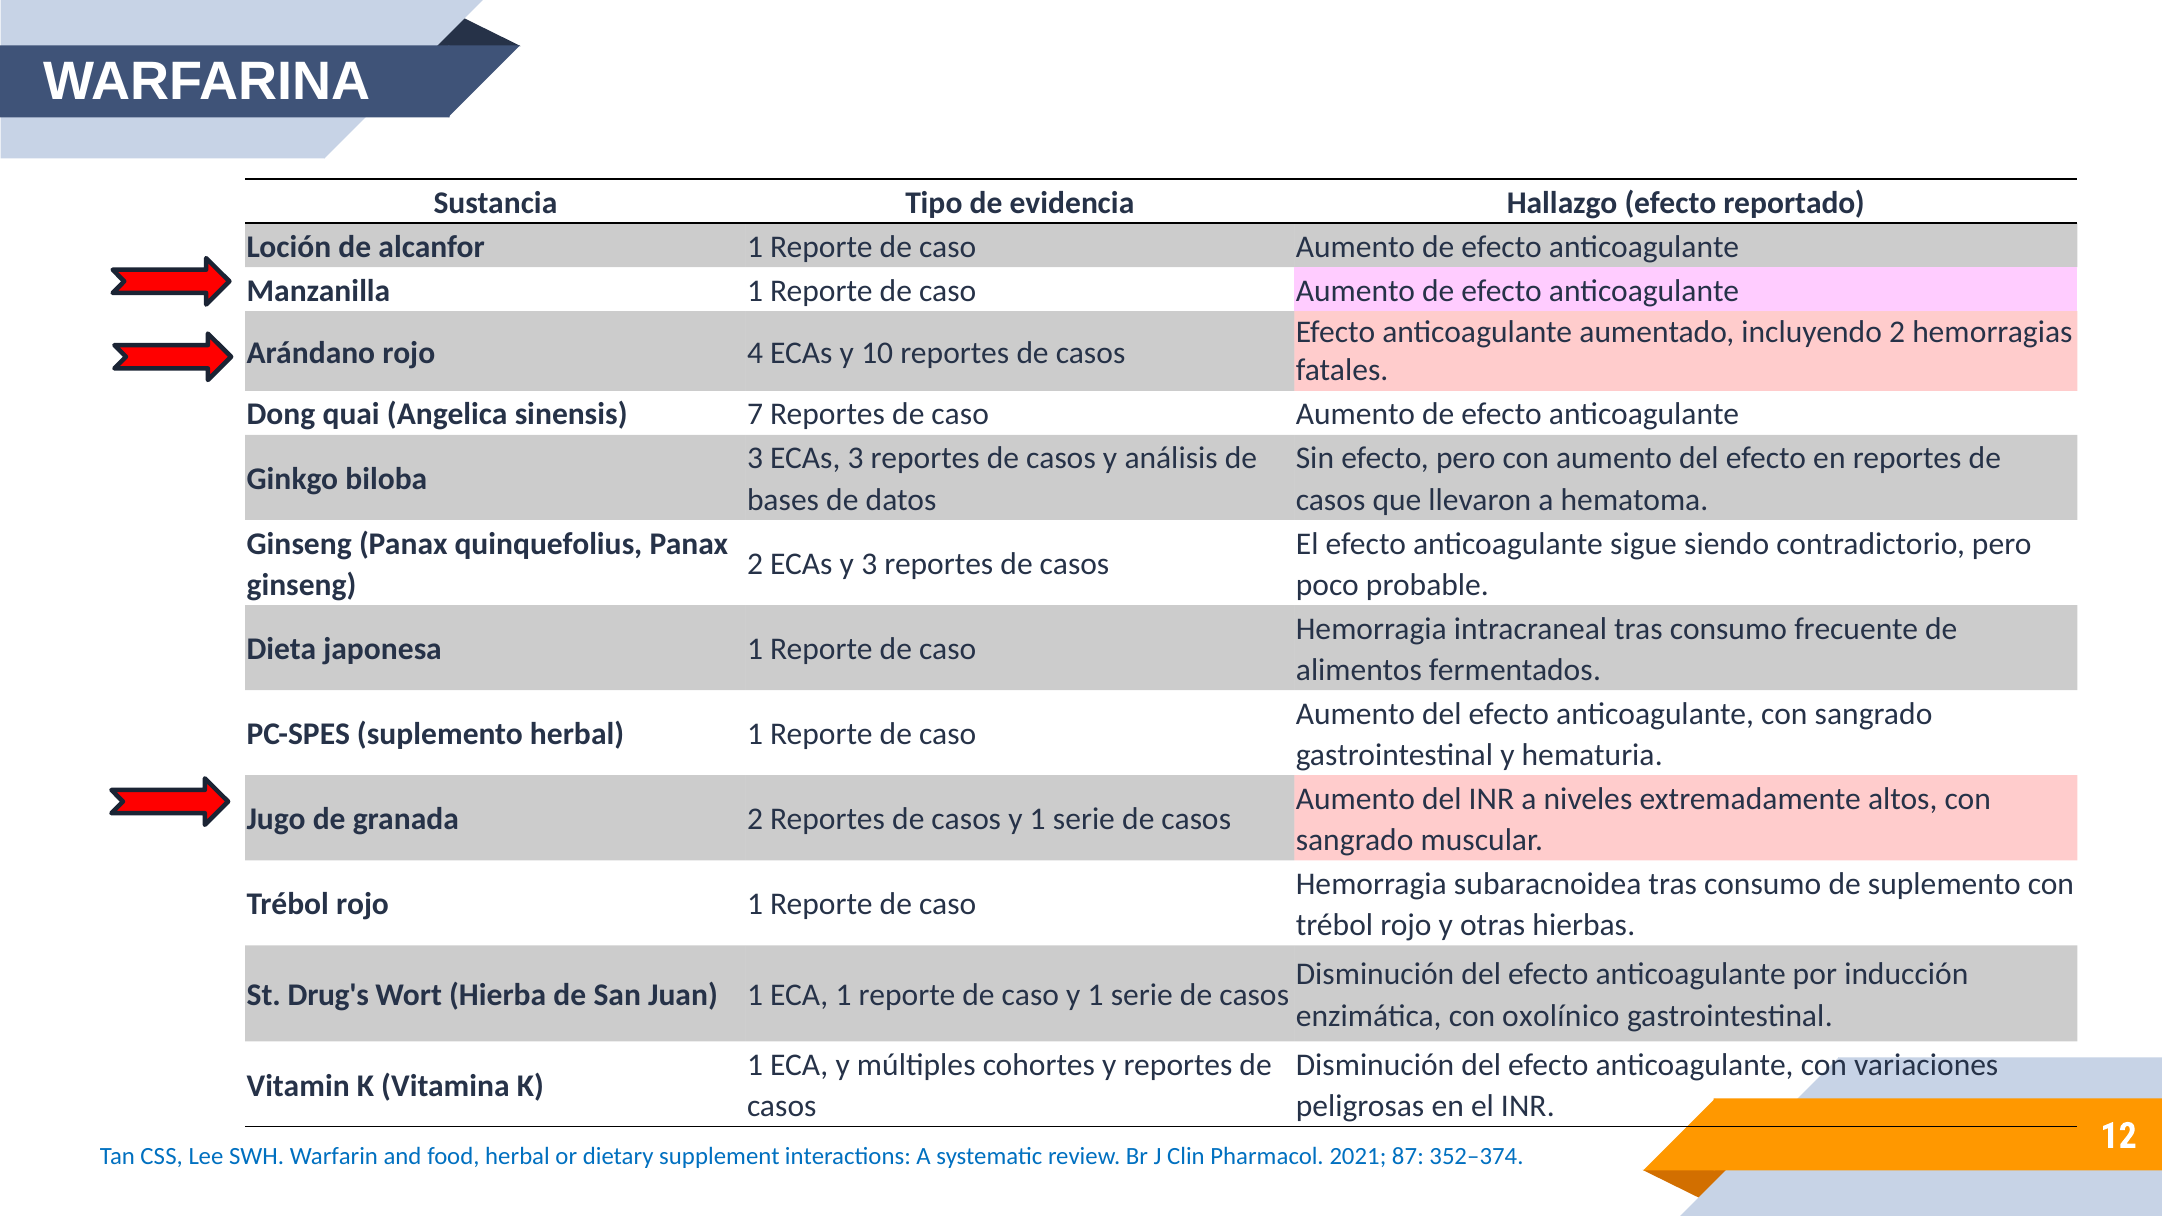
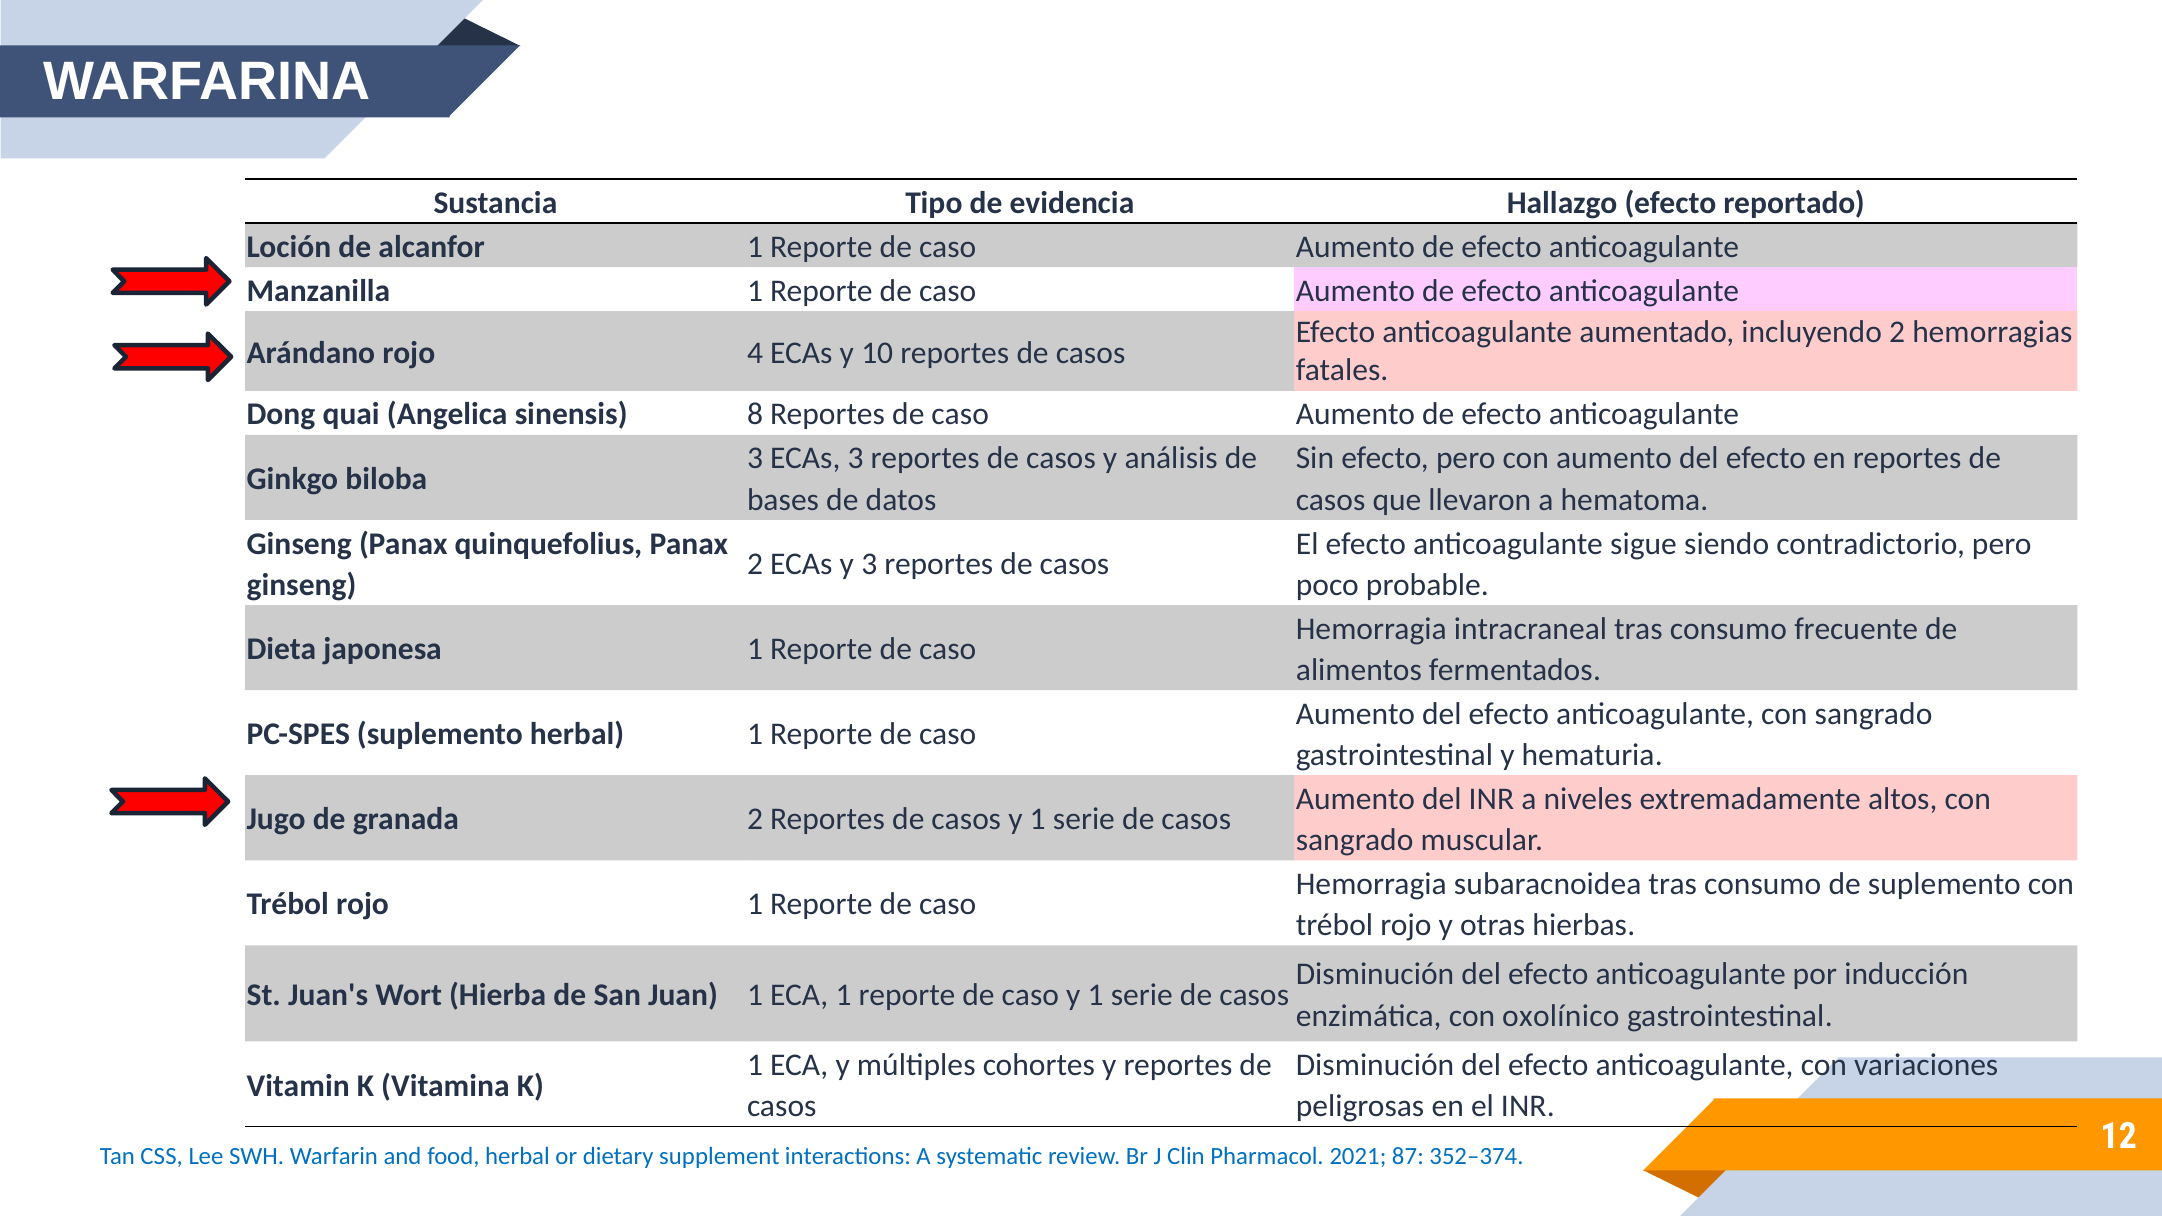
7: 7 -> 8
Drug's: Drug's -> Juan's
